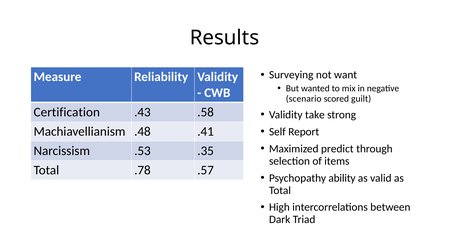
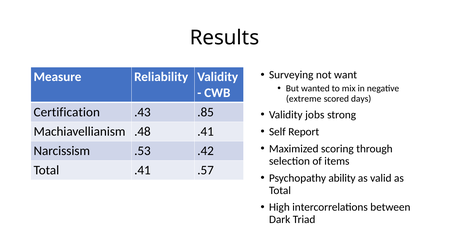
scenario: scenario -> extreme
guilt: guilt -> days
.58: .58 -> .85
take: take -> jobs
predict: predict -> scoring
.35: .35 -> .42
Total .78: .78 -> .41
